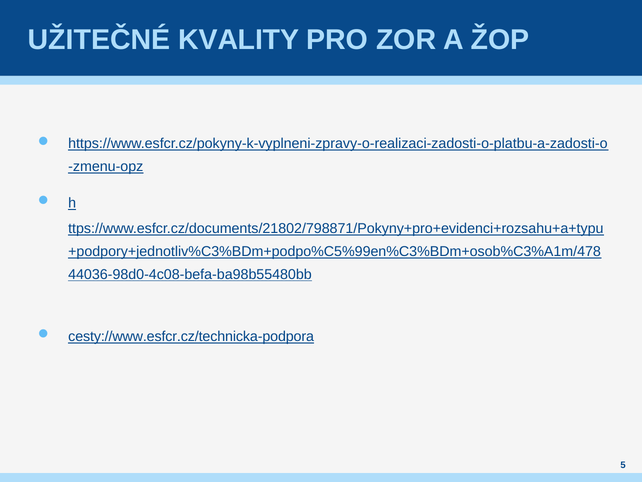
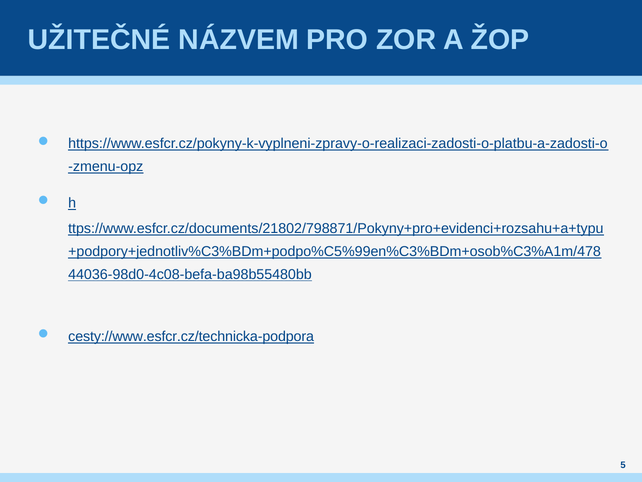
KVALITY: KVALITY -> NÁZVEM
